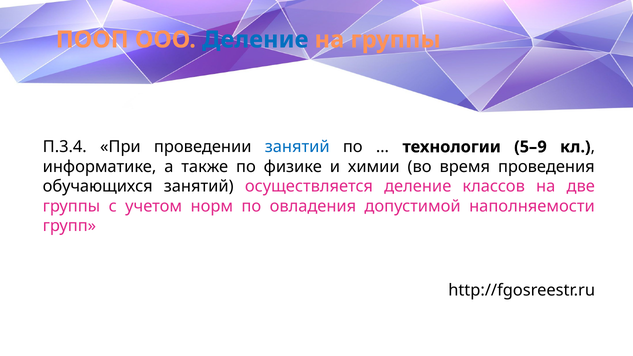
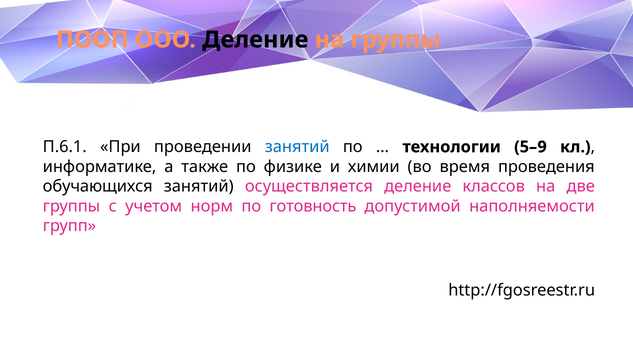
Деление at (255, 40) colour: blue -> black
П.3.4: П.3.4 -> П.6.1
овладения: овладения -> готовность
